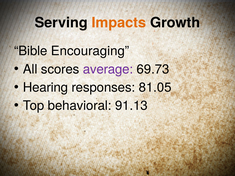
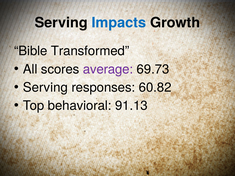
Impacts colour: orange -> blue
Encouraging: Encouraging -> Transformed
Hearing at (45, 88): Hearing -> Serving
81.05: 81.05 -> 60.82
